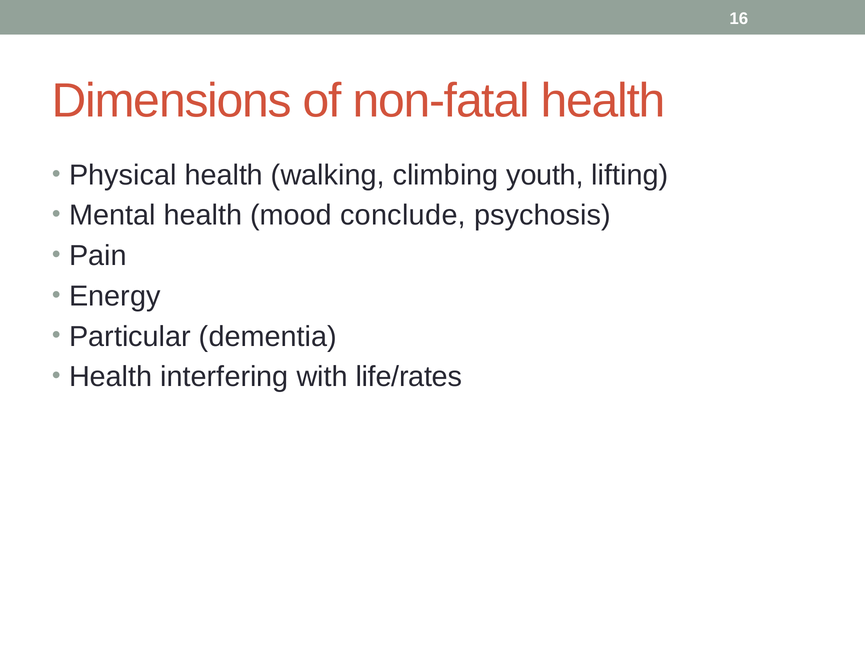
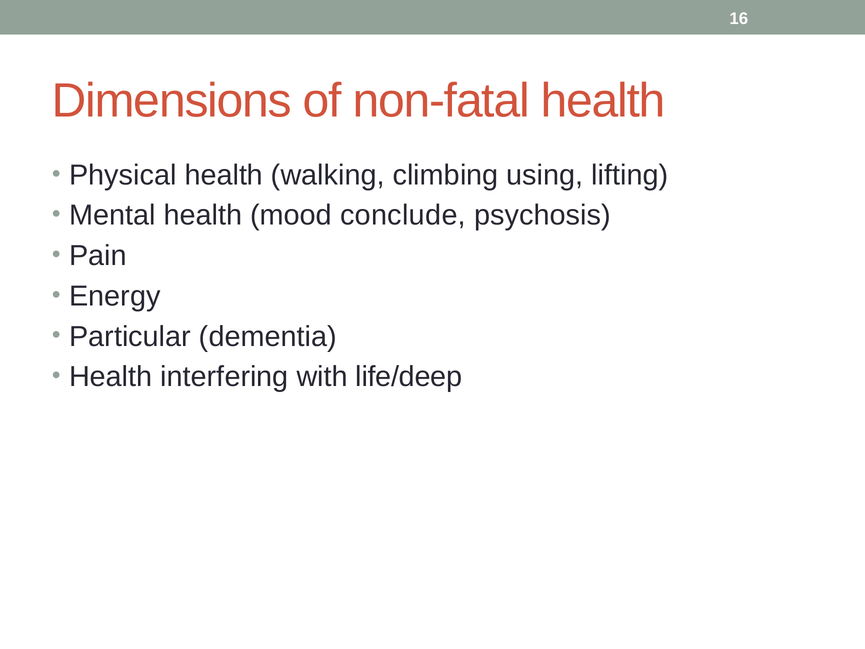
youth: youth -> using
life/rates: life/rates -> life/deep
